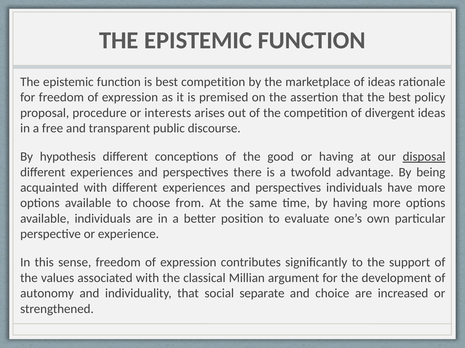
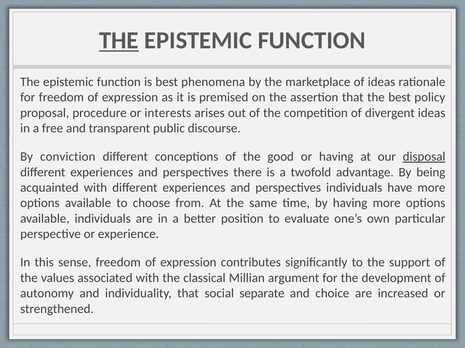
THE at (119, 41) underline: none -> present
best competition: competition -> phenomena
hypothesis: hypothesis -> conviction
